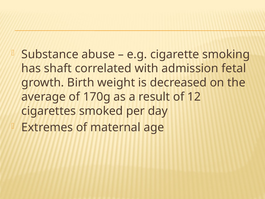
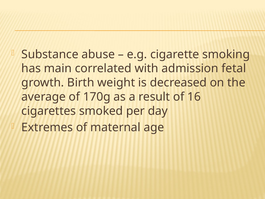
shaft: shaft -> main
12: 12 -> 16
